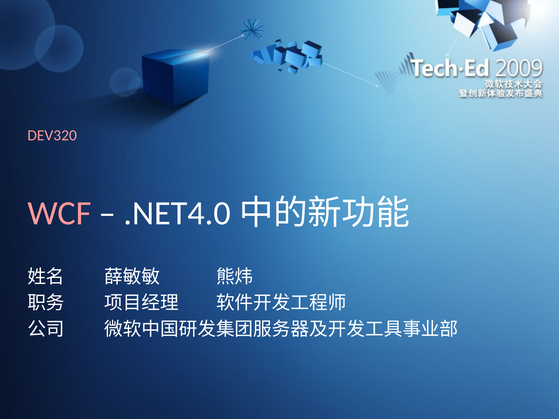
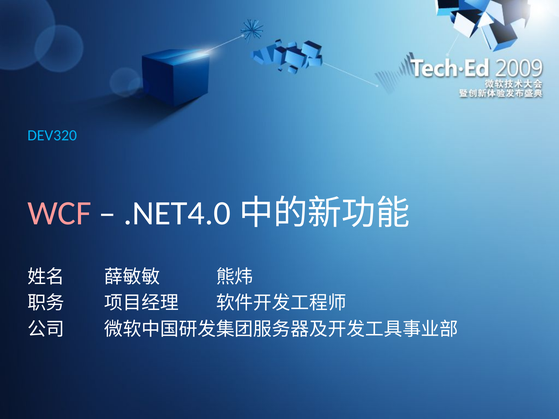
DEV320 colour: pink -> light blue
